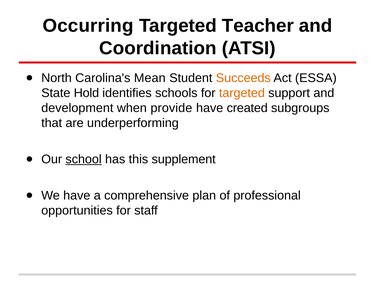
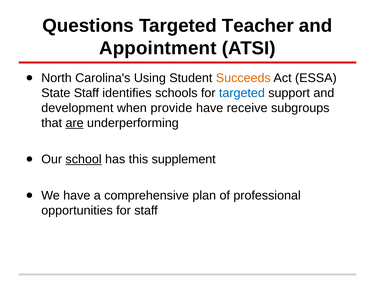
Occurring: Occurring -> Questions
Coordination: Coordination -> Appointment
Mean: Mean -> Using
State Hold: Hold -> Staff
targeted at (242, 93) colour: orange -> blue
created: created -> receive
are underline: none -> present
